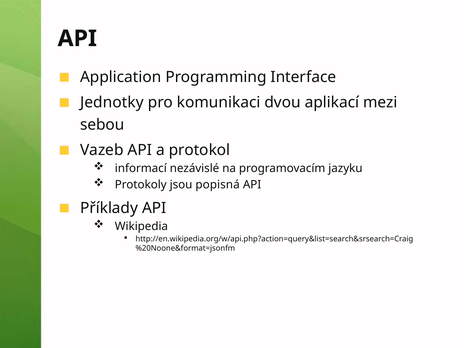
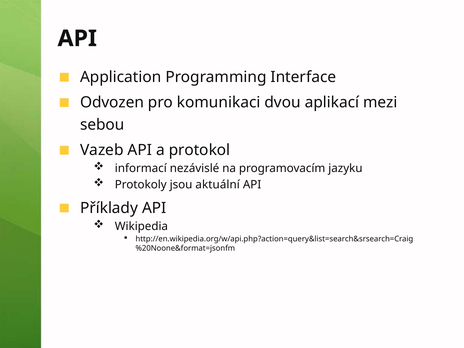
Jednotky: Jednotky -> Odvozen
popisná: popisná -> aktuální
